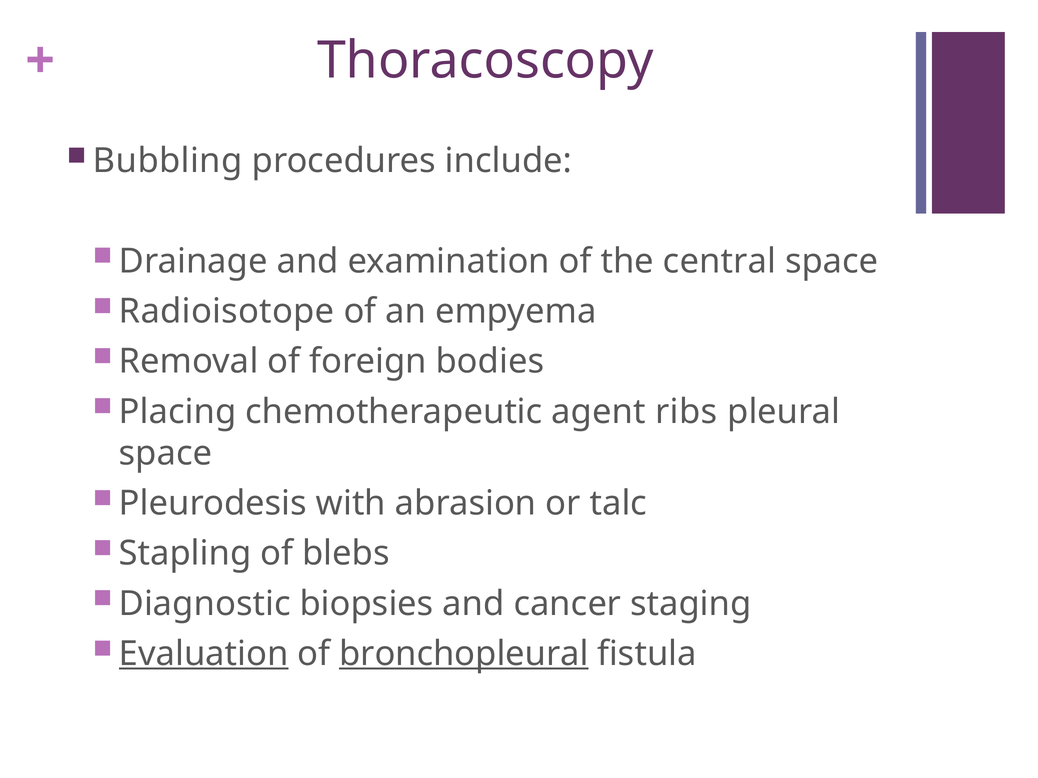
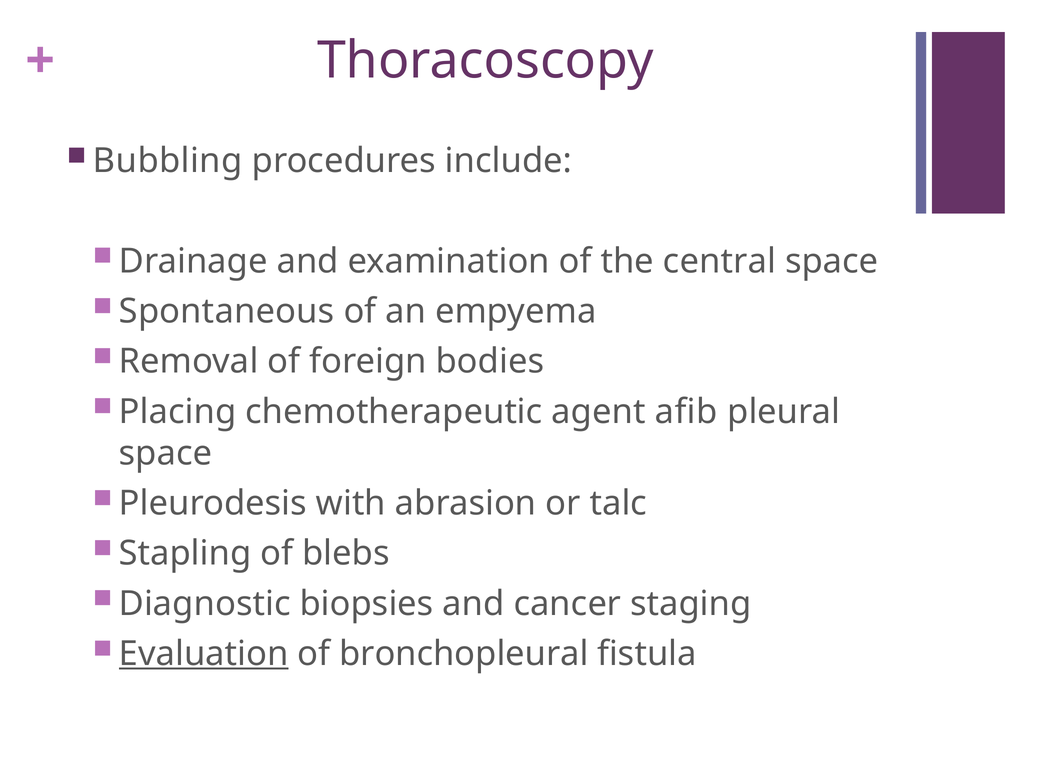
Radioisotope: Radioisotope -> Spontaneous
ribs: ribs -> afib
bronchopleural underline: present -> none
